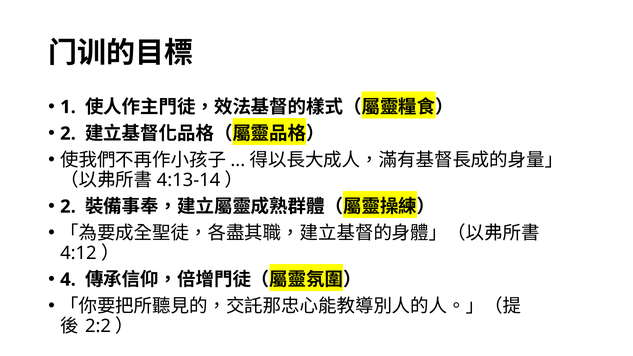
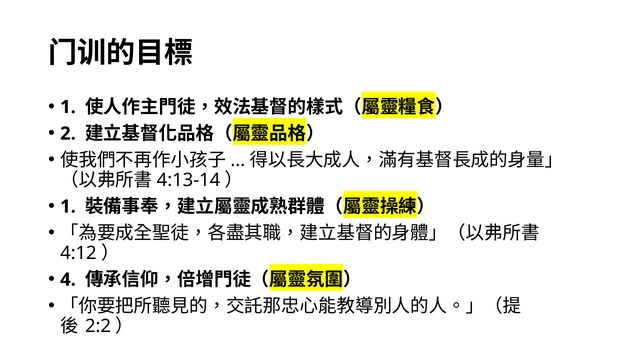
2 at (68, 207): 2 -> 1
